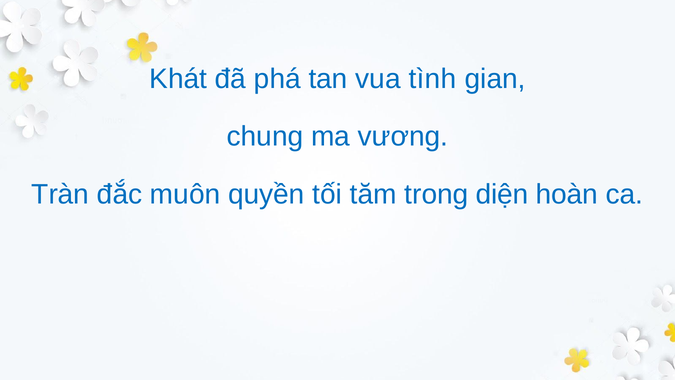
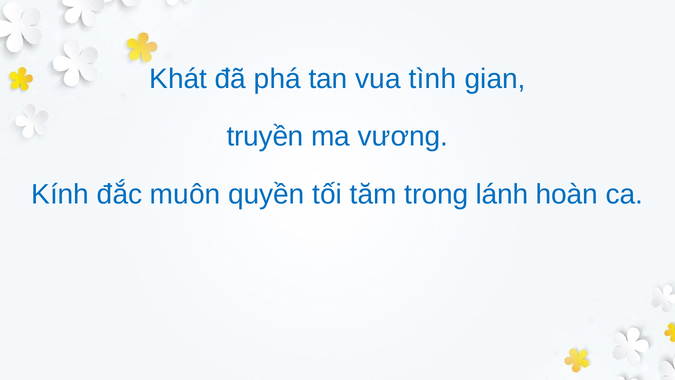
chung: chung -> truyền
Tràn: Tràn -> Kính
diện: diện -> lánh
